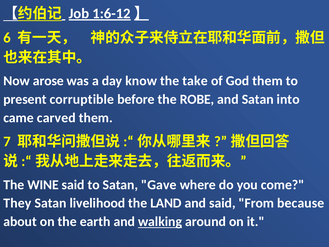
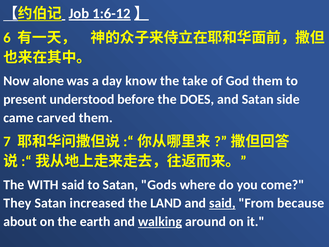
arose: arose -> alone
corruptible: corruptible -> understood
ROBE: ROBE -> DOES
into: into -> side
WINE: WINE -> WITH
Gave: Gave -> Gods
livelihood: livelihood -> increased
said at (222, 203) underline: none -> present
